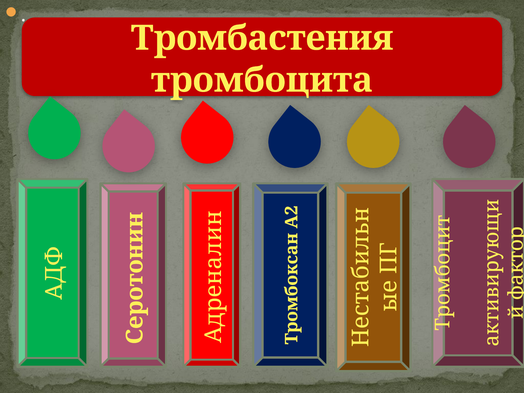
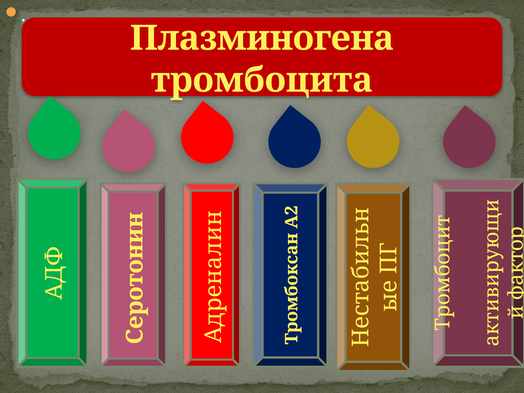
Тромбастения: Тромбастения -> Плазминогена
